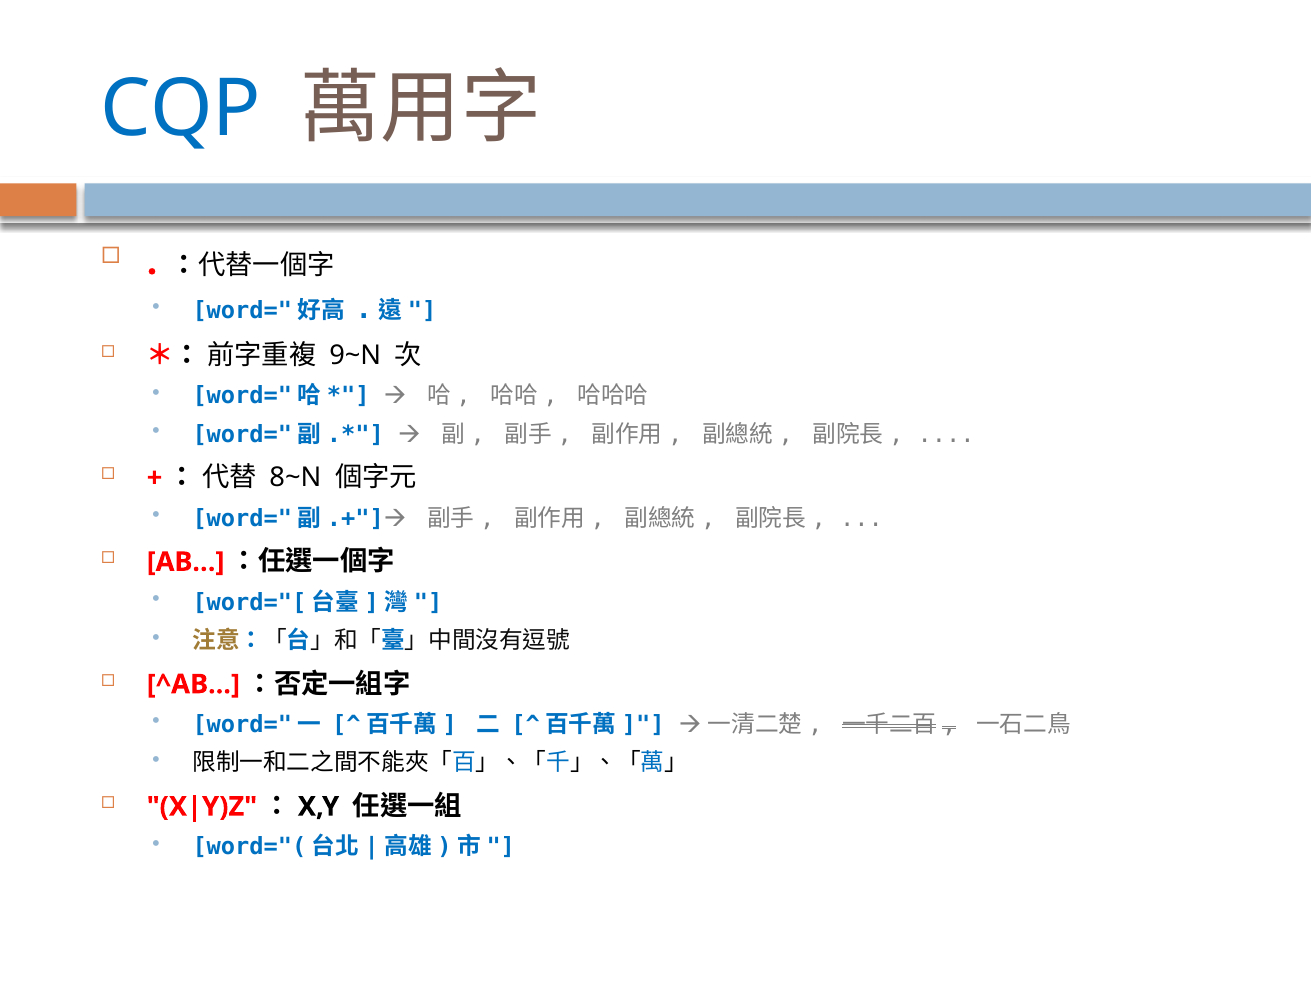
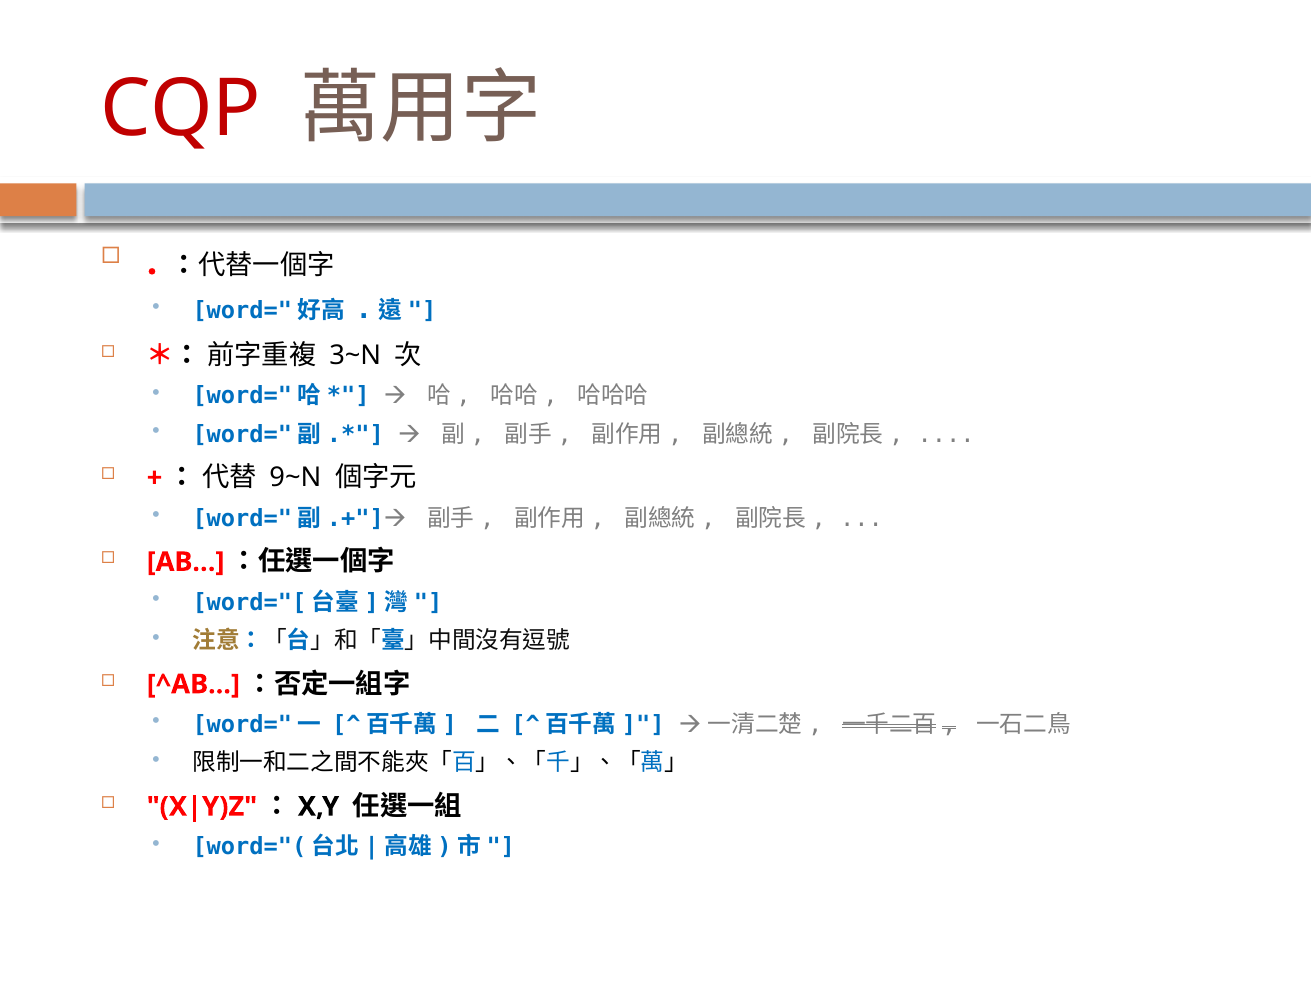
CQP colour: blue -> red
9~N: 9~N -> 3~N
8~N: 8~N -> 9~N
